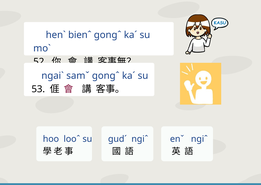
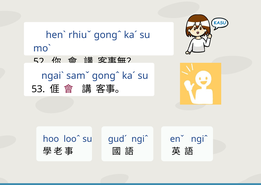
bienˆ: bienˆ -> rhiuˇ
